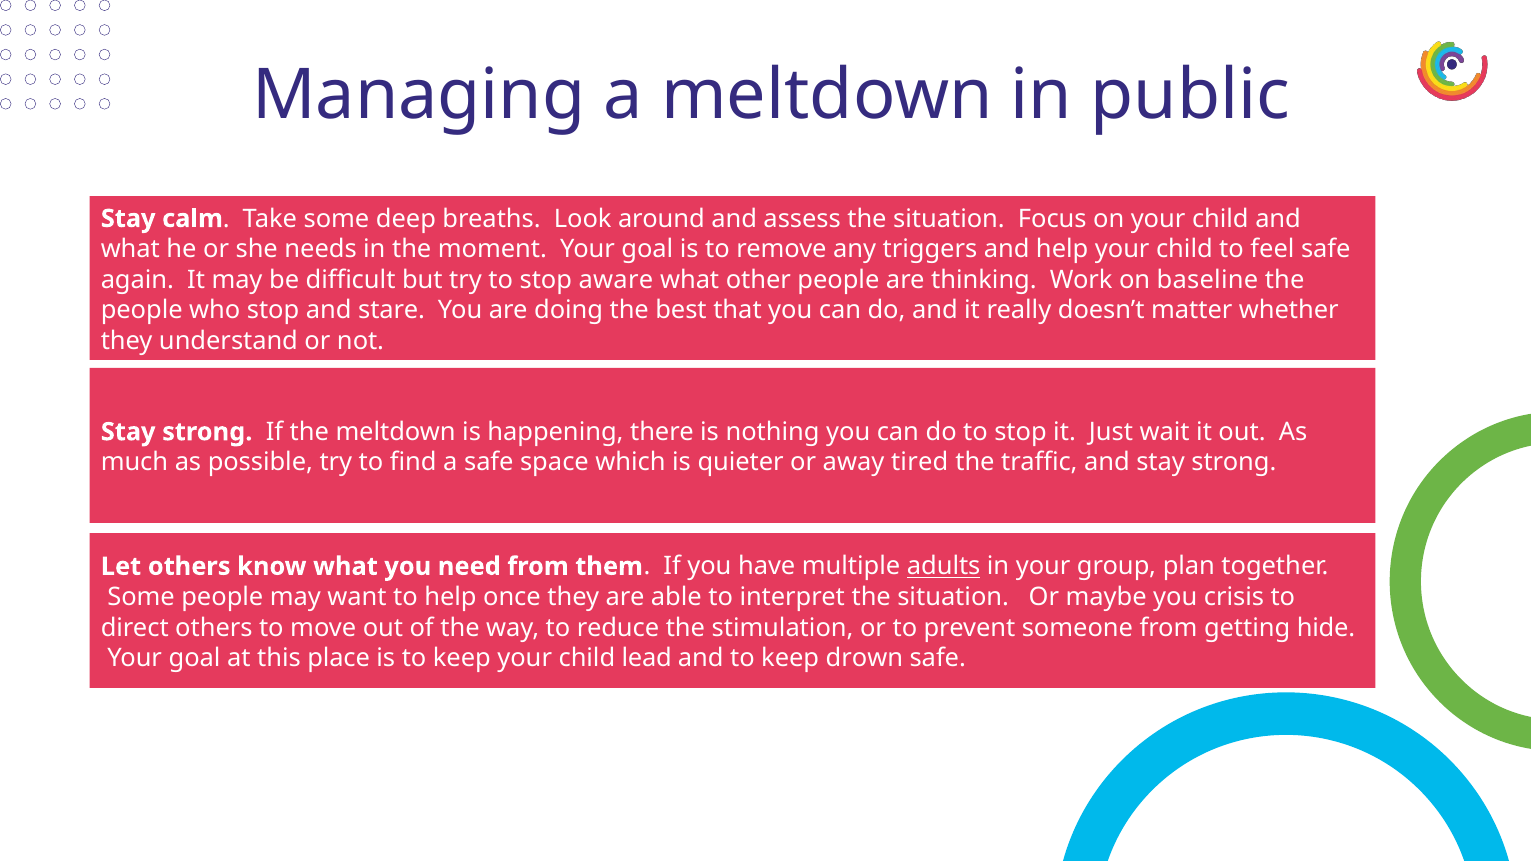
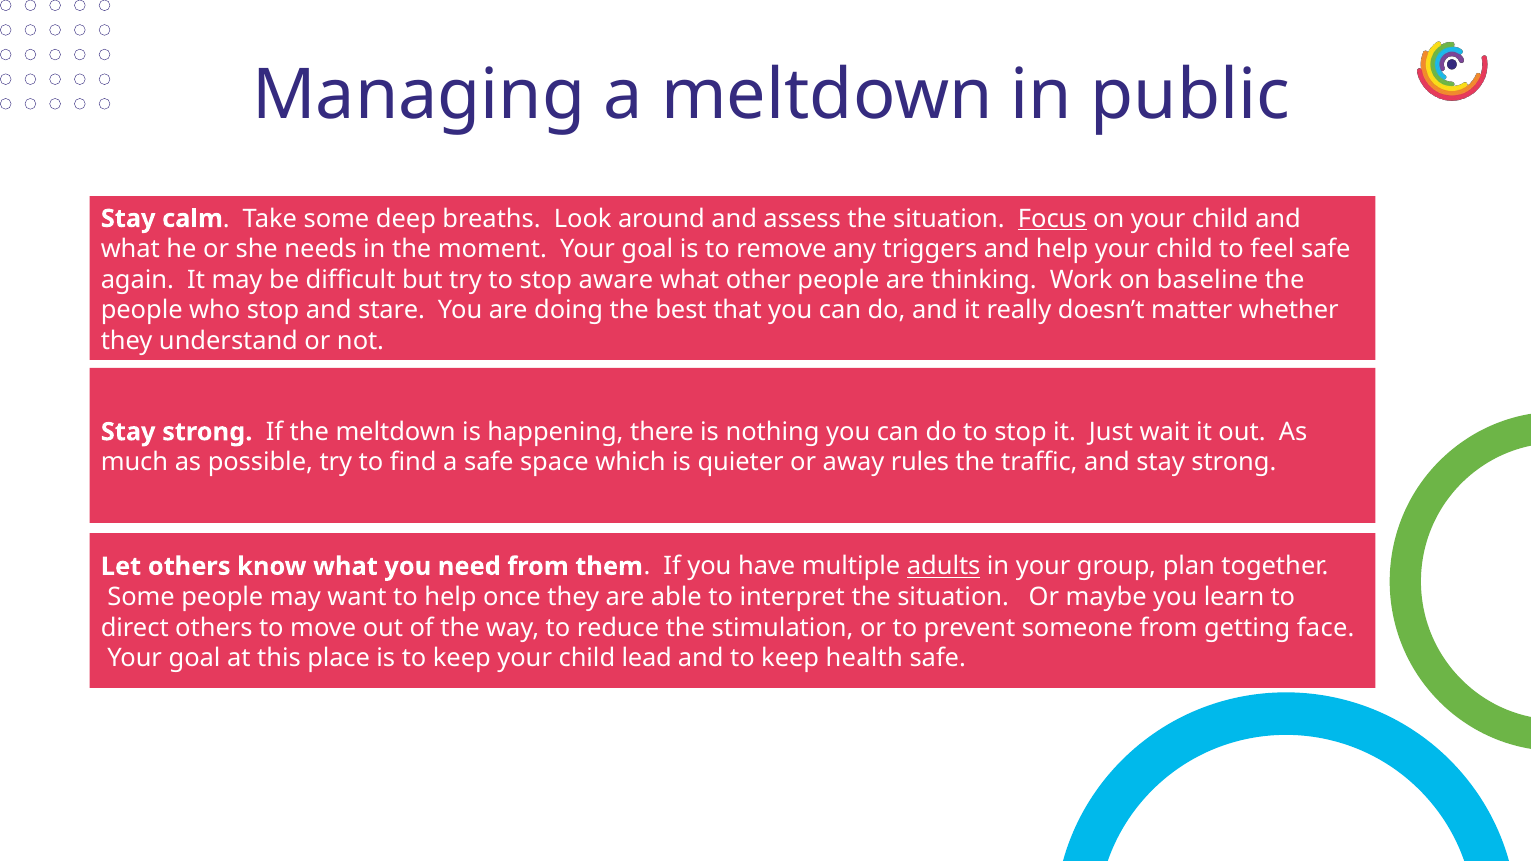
Focus underline: none -> present
tired: tired -> rules
crisis: crisis -> learn
hide: hide -> face
drown: drown -> health
